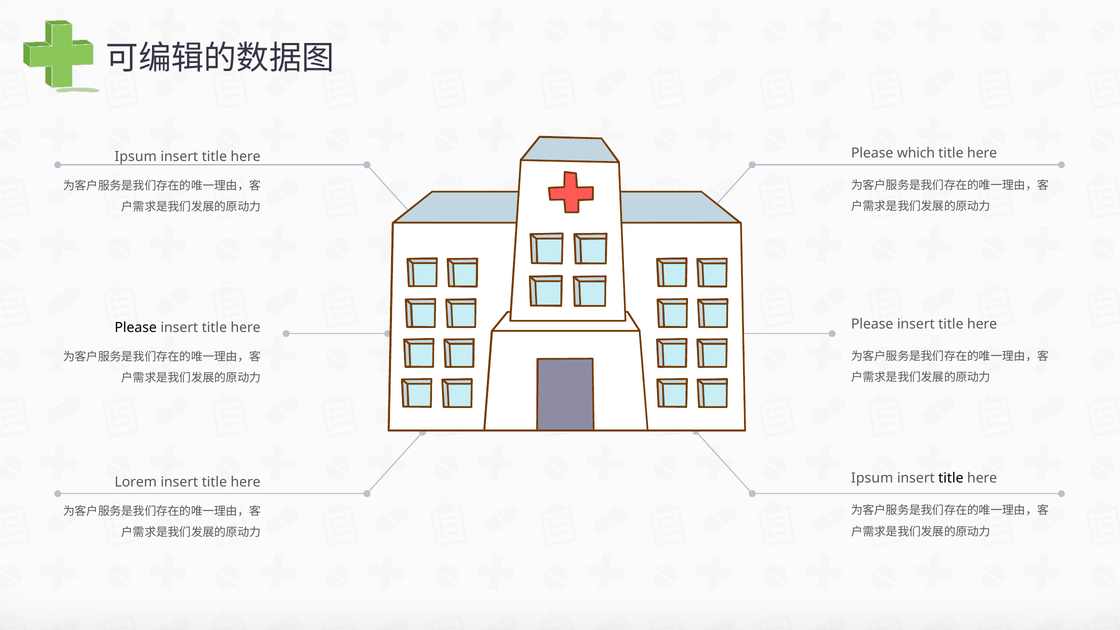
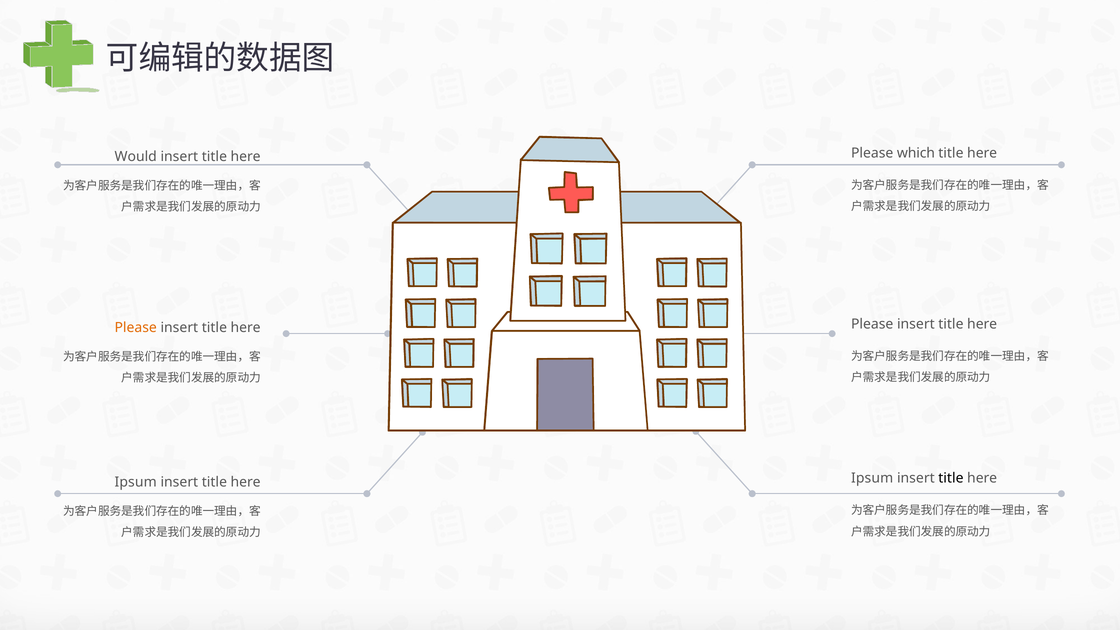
Ipsum at (136, 157): Ipsum -> Would
Please at (136, 328) colour: black -> orange
Lorem at (136, 482): Lorem -> Ipsum
